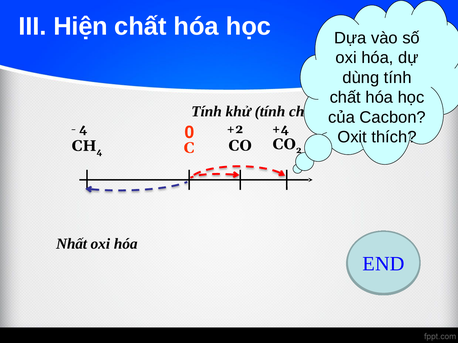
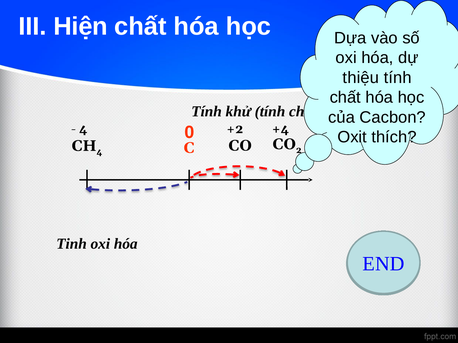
dùng: dùng -> thiệu
Nhất: Nhất -> Tinh
